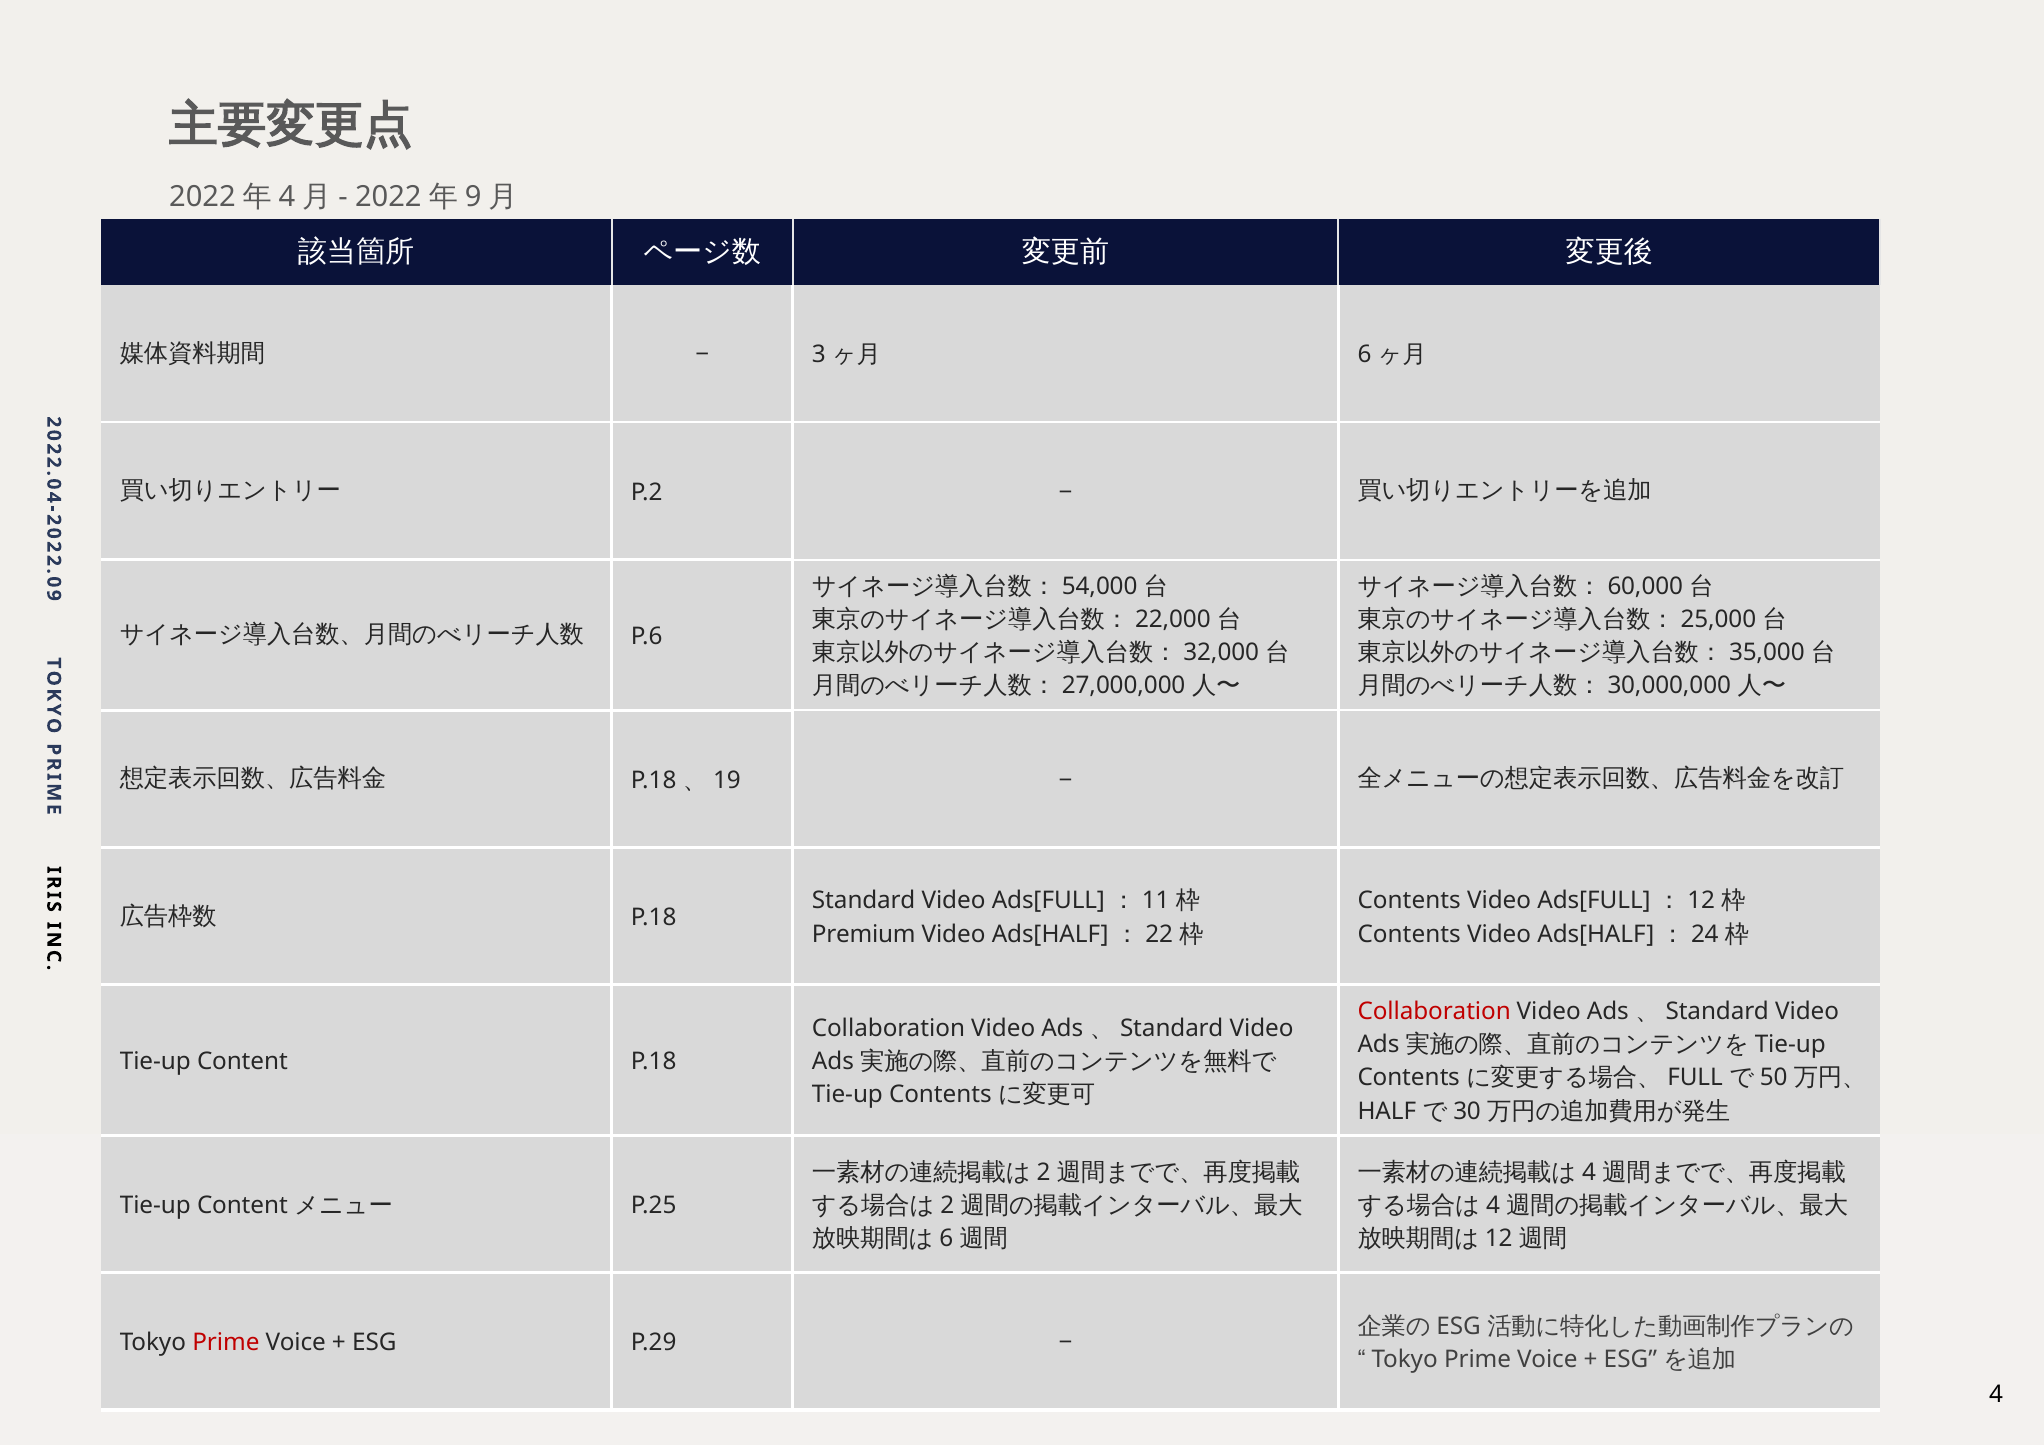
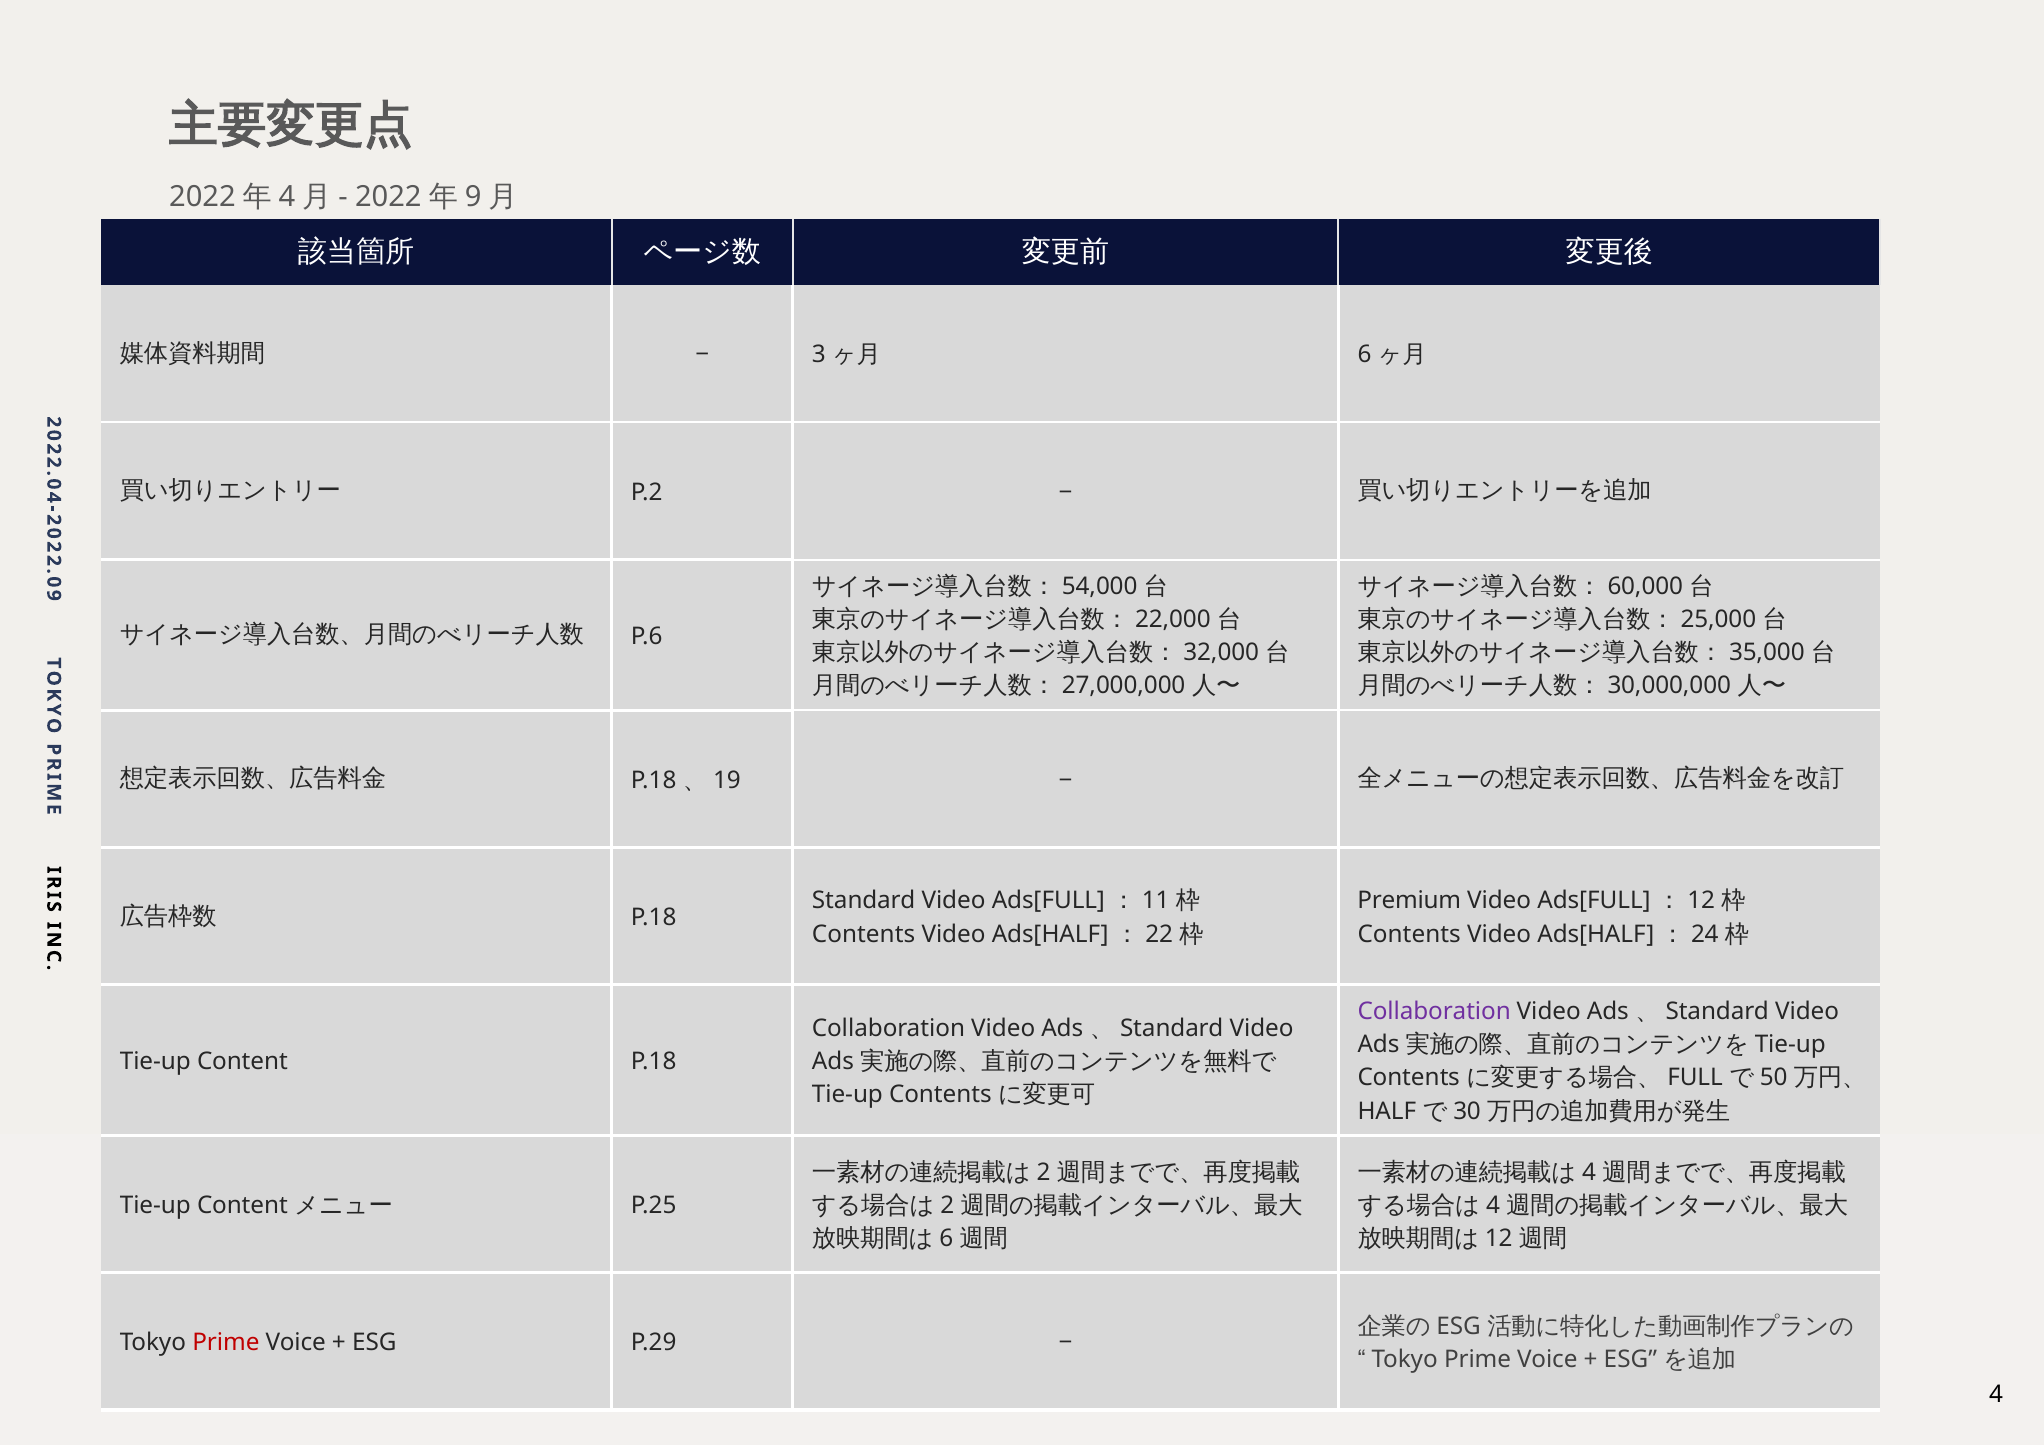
Contents at (1409, 901): Contents -> Premium
Premium at (864, 934): Premium -> Contents
Collaboration at (1434, 1012) colour: red -> purple
